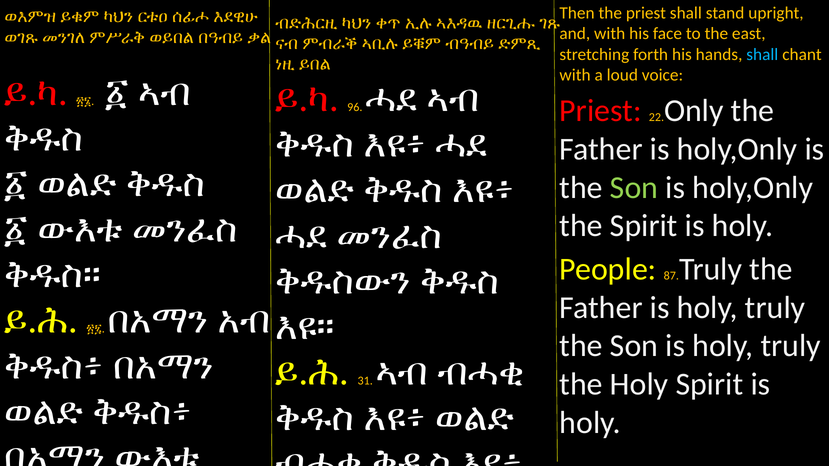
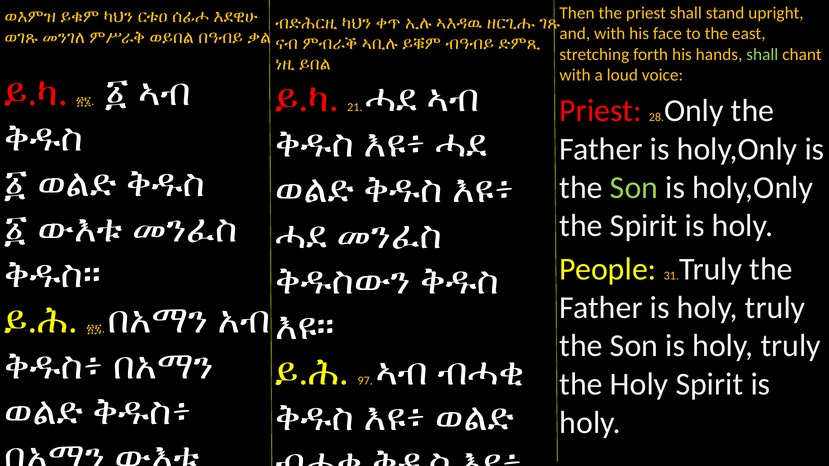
shall at (762, 55) colour: light blue -> light green
96: 96 -> 21
22: 22 -> 28
87: 87 -> 31
31: 31 -> 97
